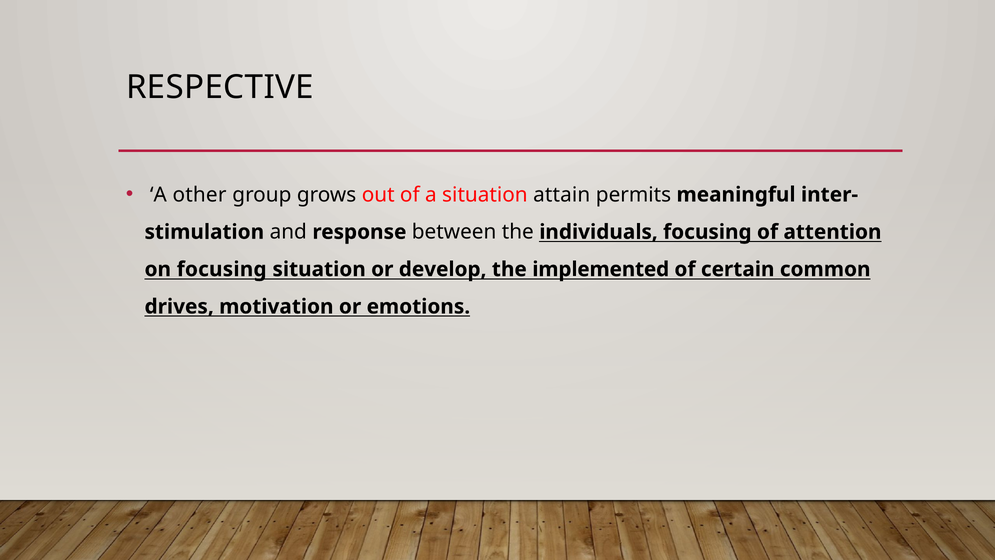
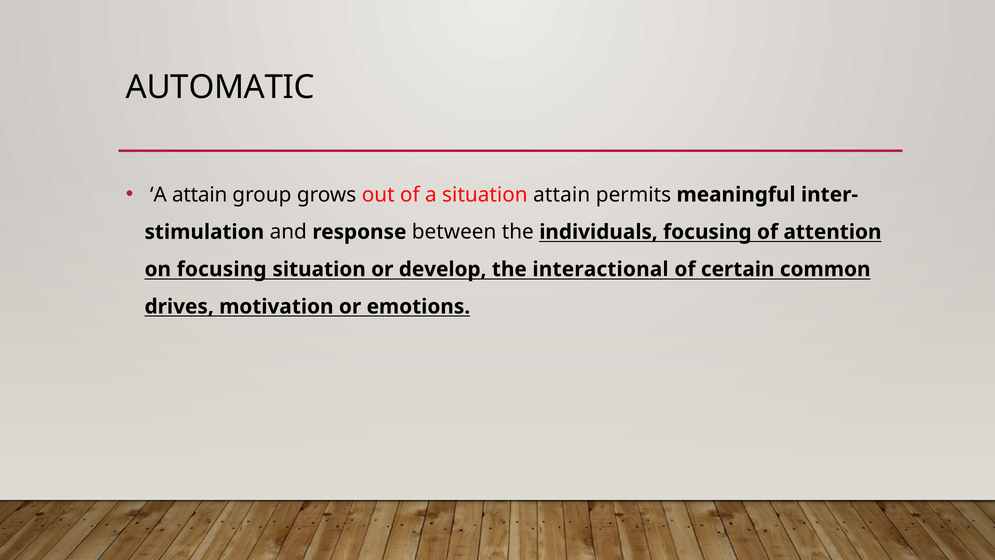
RESPECTIVE: RESPECTIVE -> AUTOMATIC
A other: other -> attain
implemented: implemented -> interactional
